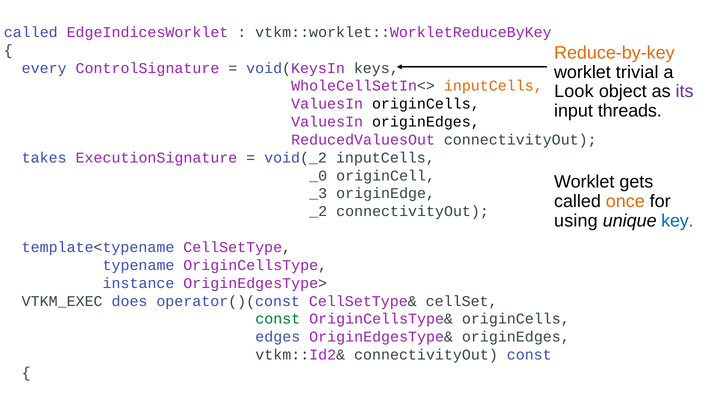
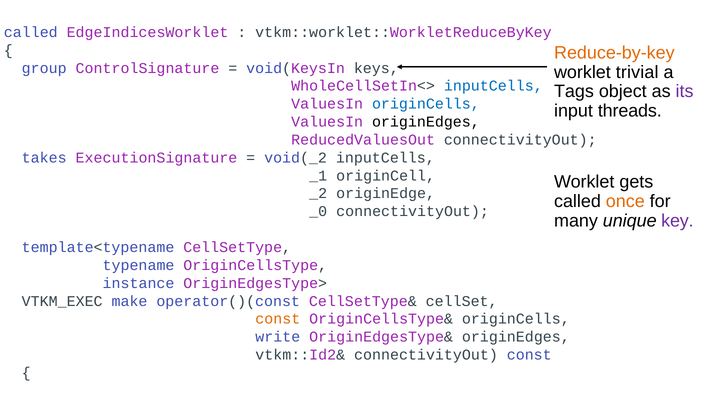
every: every -> group
inputCells at (493, 86) colour: orange -> blue
Look: Look -> Tags
originCells at (426, 104) colour: black -> blue
_0: _0 -> _1
_3: _3 -> _2
_2: _2 -> _0
using: using -> many
key colour: blue -> purple
does: does -> make
const at (278, 319) colour: green -> orange
edges: edges -> write
